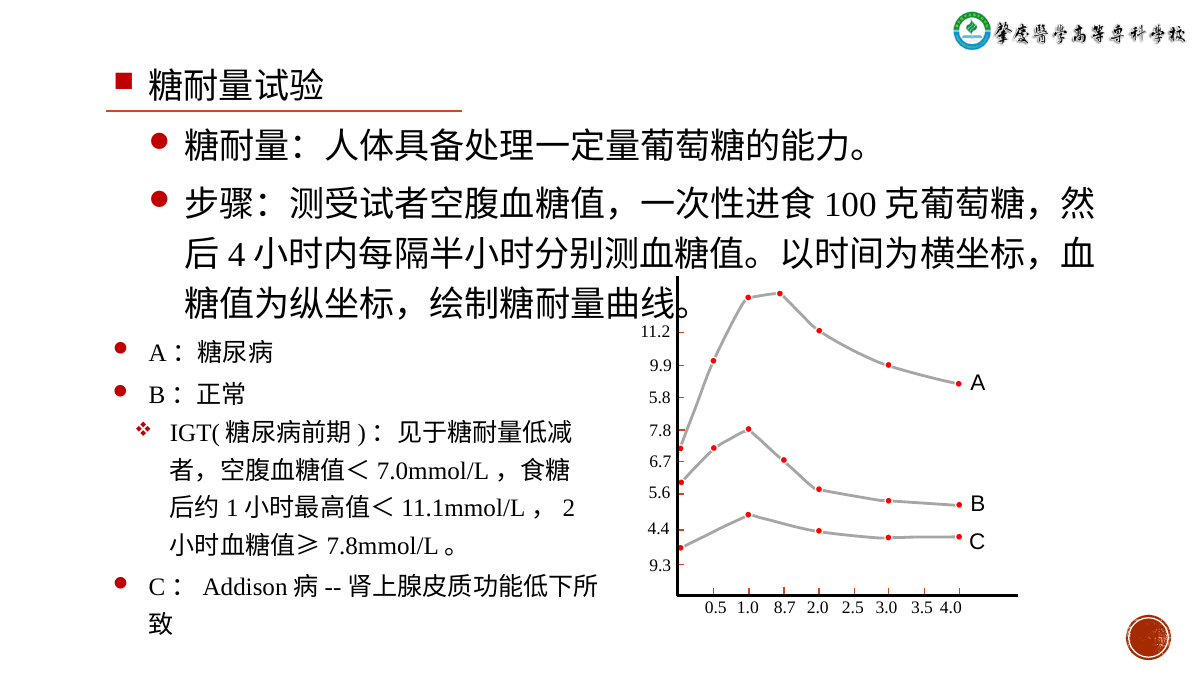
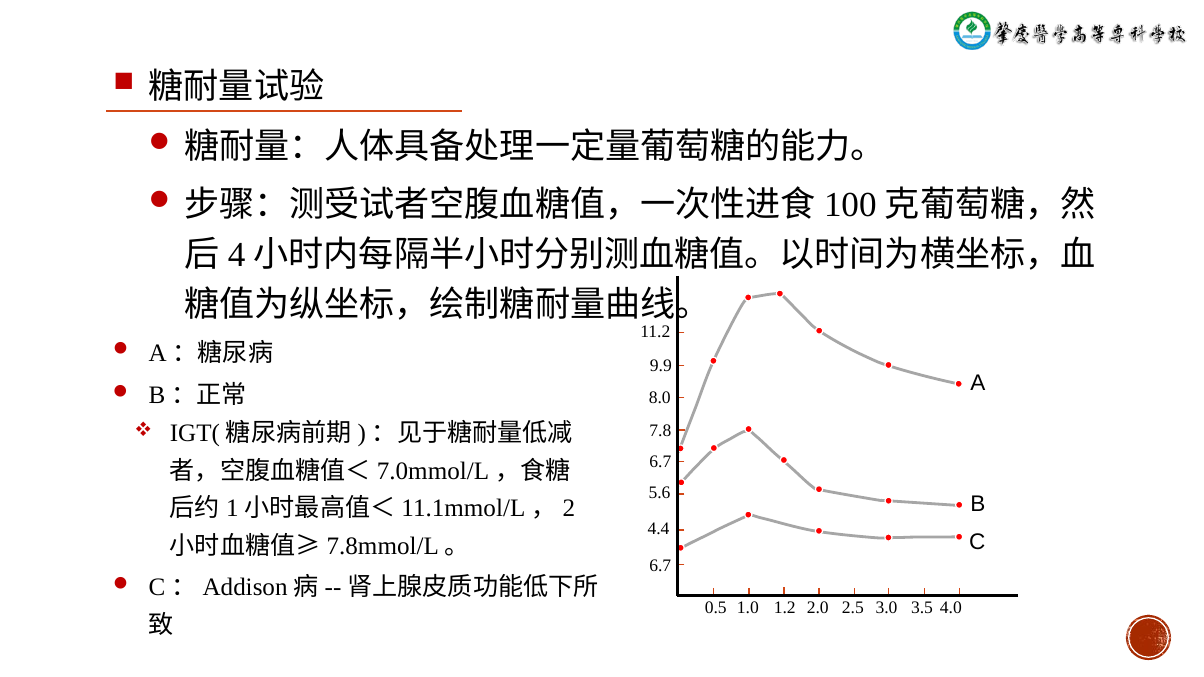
5.8: 5.8 -> 8.0
9.3 at (660, 566): 9.3 -> 6.7
8.7: 8.7 -> 1.2
